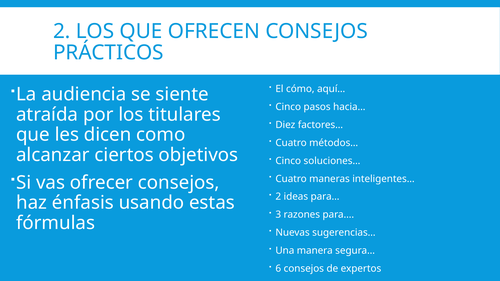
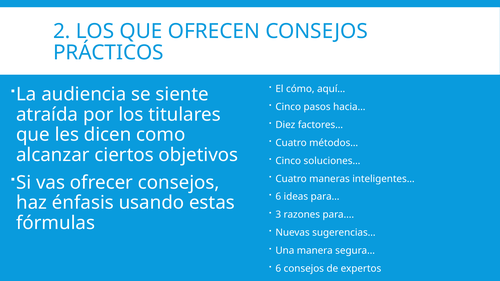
2 at (278, 197): 2 -> 6
